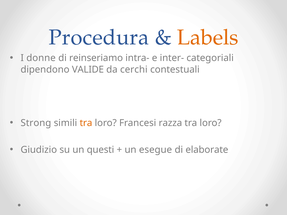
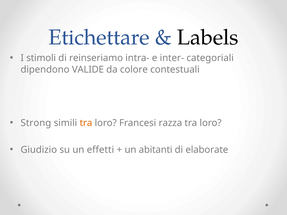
Procedura: Procedura -> Etichettare
Labels colour: orange -> black
donne: donne -> stimoli
cerchi: cerchi -> colore
questi: questi -> effetti
esegue: esegue -> abitanti
